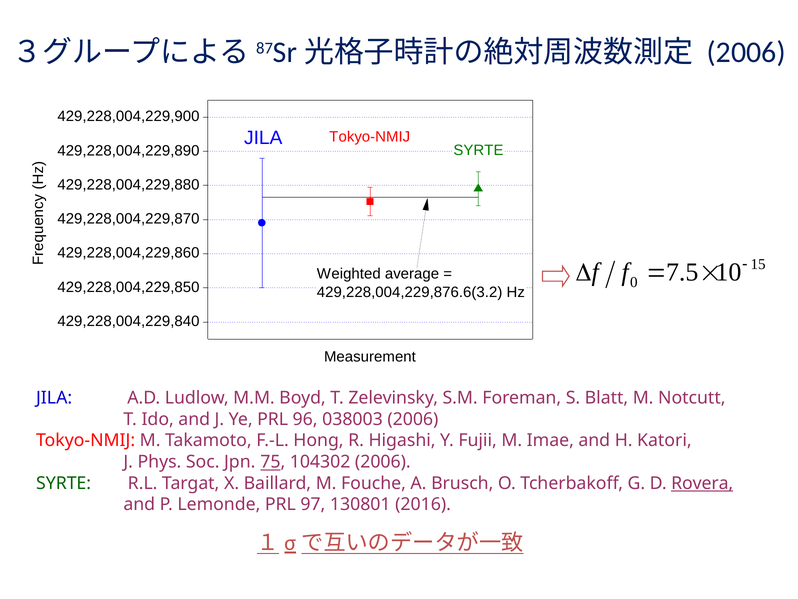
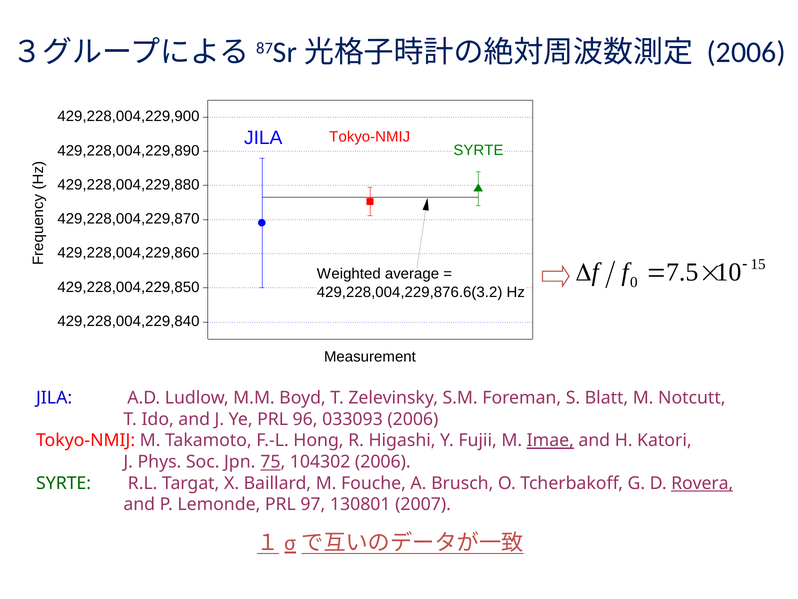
038003: 038003 -> 033093
Imae underline: none -> present
2016: 2016 -> 2007
